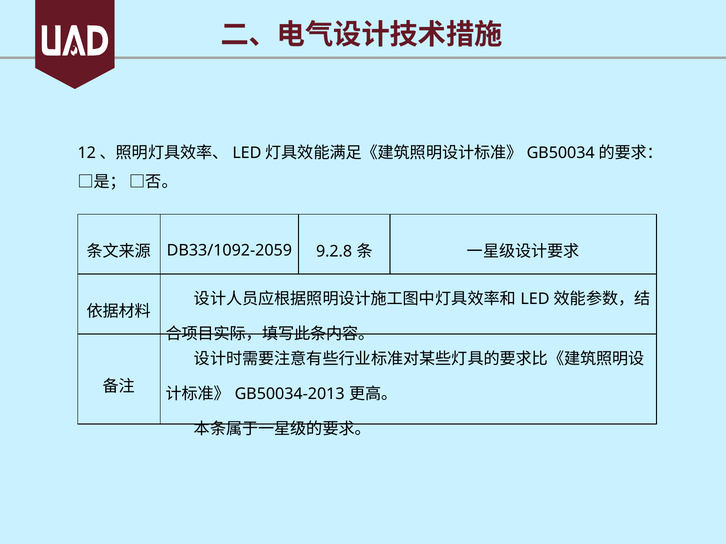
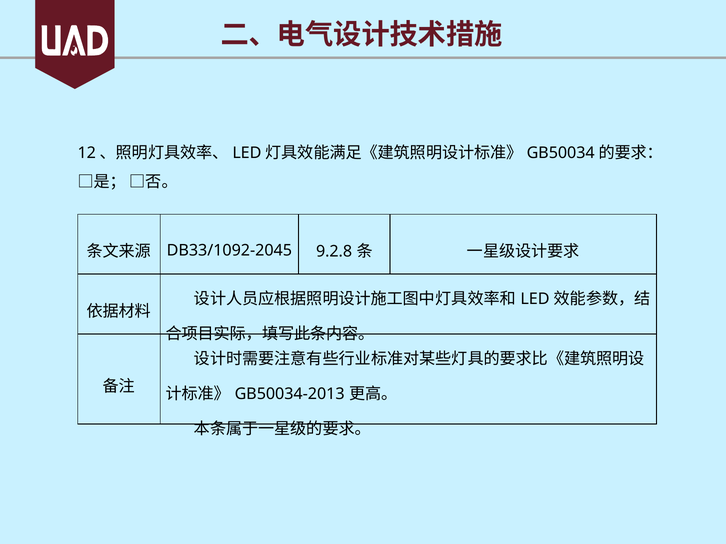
DB33/1092-2059: DB33/1092-2059 -> DB33/1092-2045
